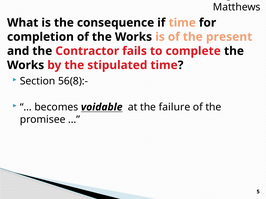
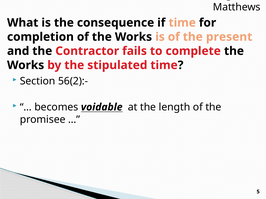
56(8):-: 56(8):- -> 56(2):-
failure: failure -> length
